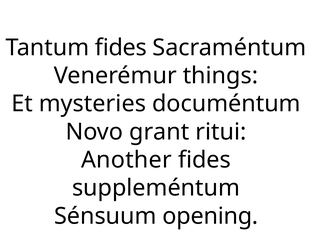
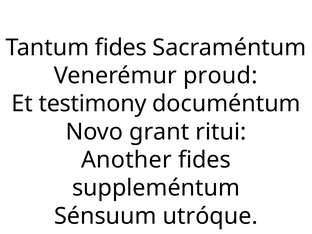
things: things -> proud
mysteries: mysteries -> testimony
opening: opening -> utróque
